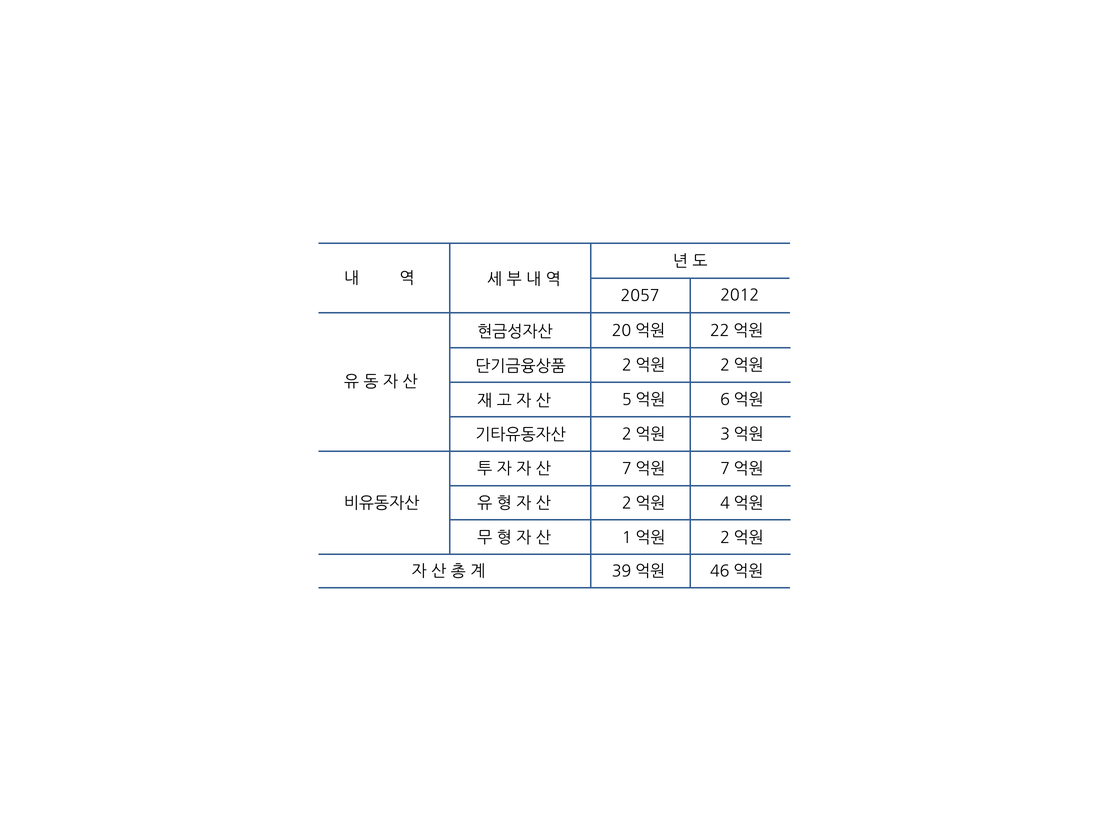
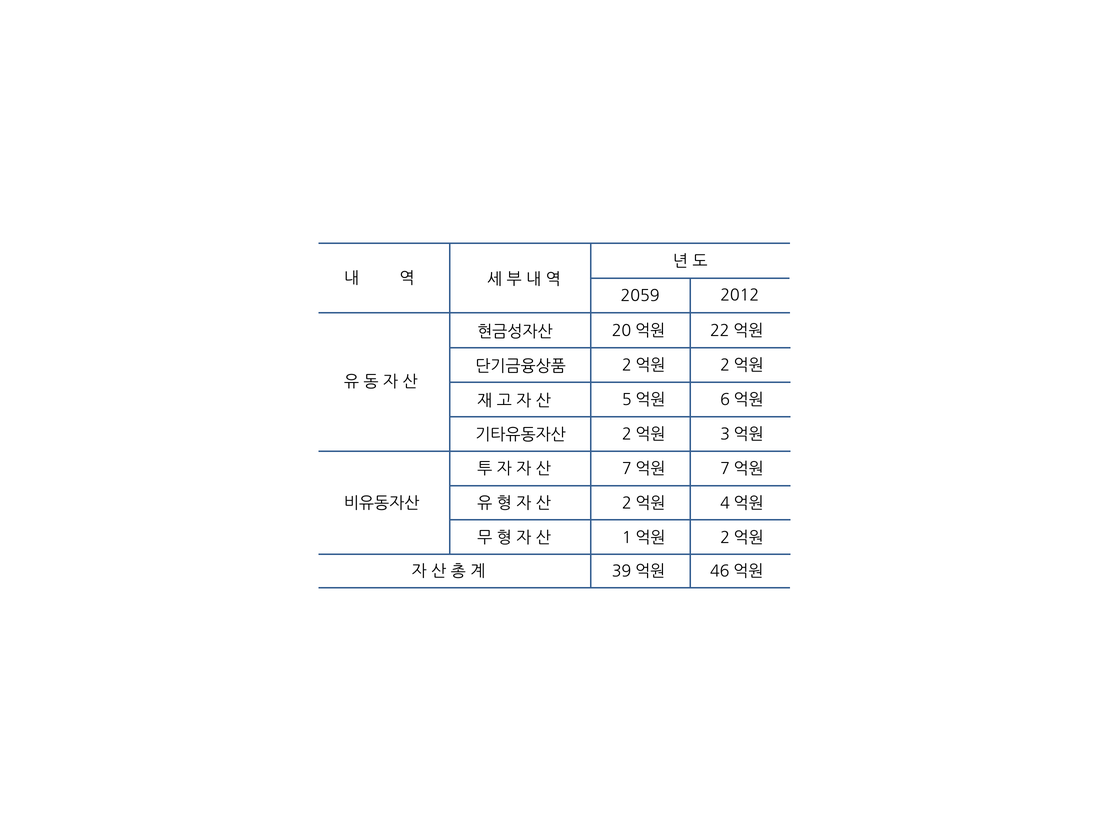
2057: 2057 -> 2059
